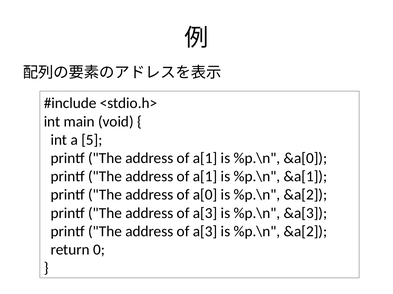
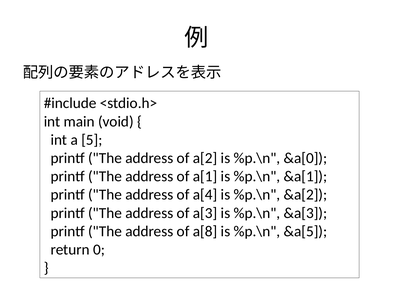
a[1 at (205, 158): a[1 -> a[2
a[0: a[0 -> a[4
a[3 at (205, 232): a[3 -> a[8
&a[2 at (305, 232): &a[2 -> &a[5
